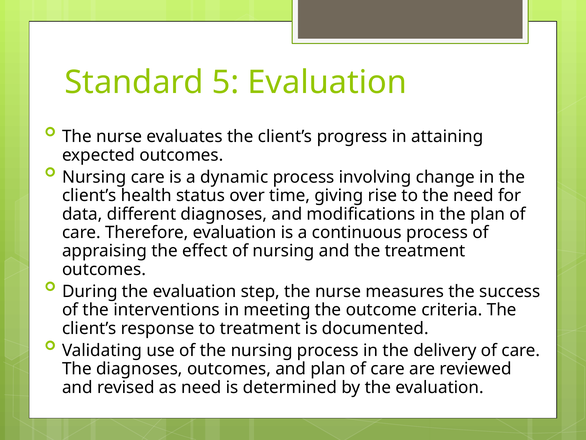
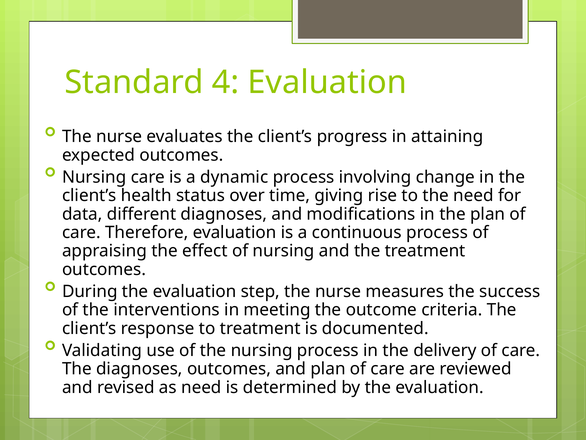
5: 5 -> 4
